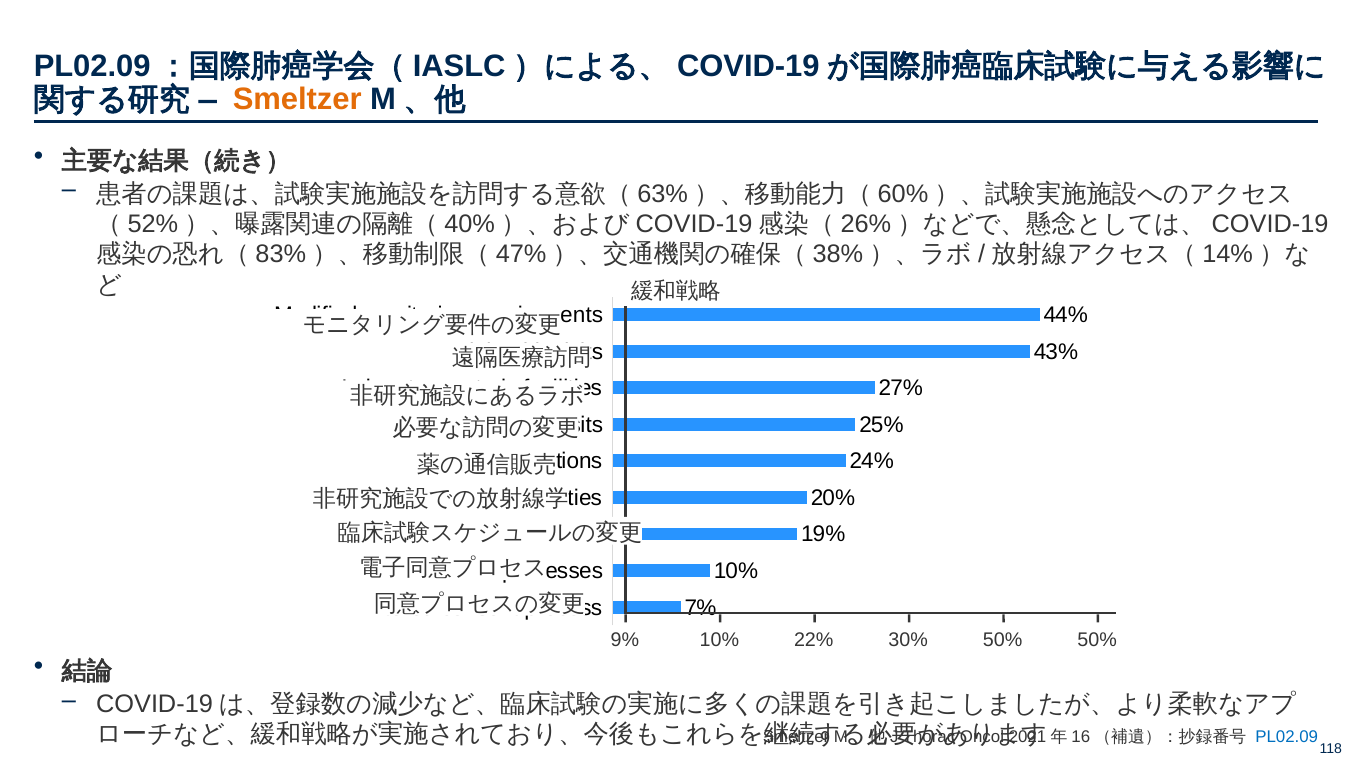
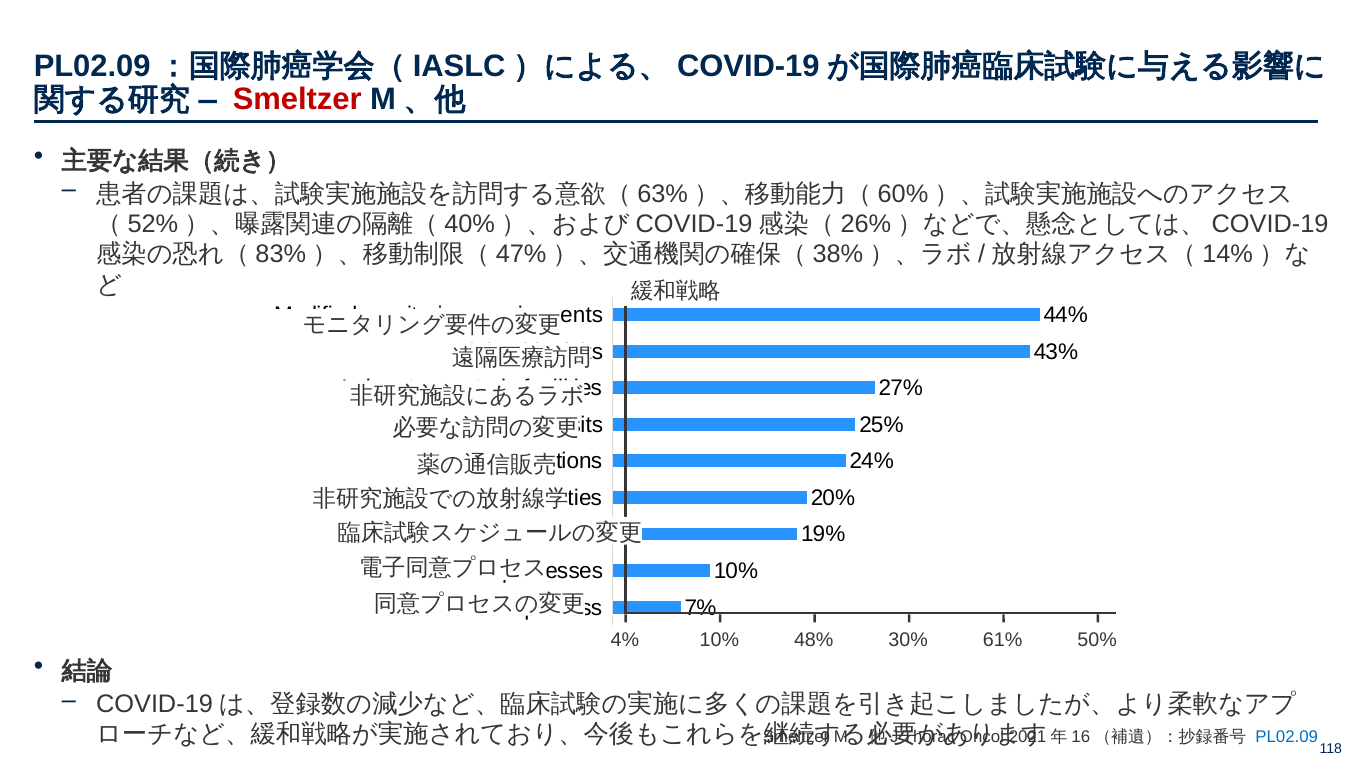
Smeltzer at (297, 99) colour: orange -> red
9%: 9% -> 4%
22%: 22% -> 48%
50% at (1003, 639): 50% -> 61%
